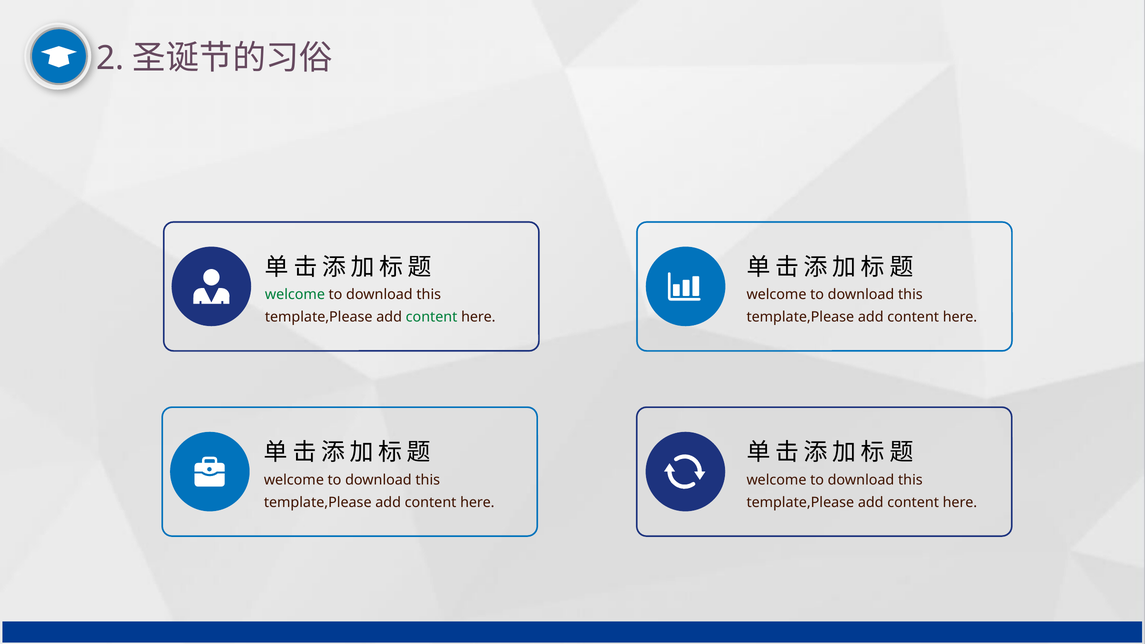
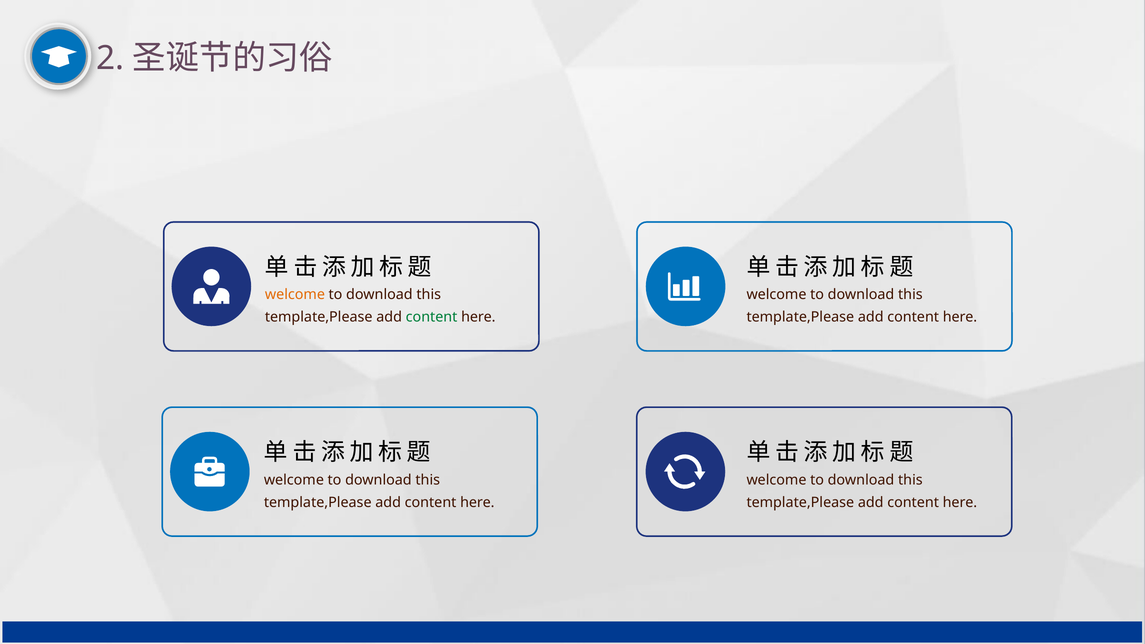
welcome at (295, 295) colour: green -> orange
